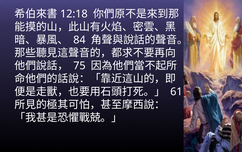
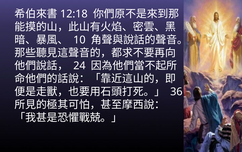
84: 84 -> 10
75: 75 -> 24
61: 61 -> 36
